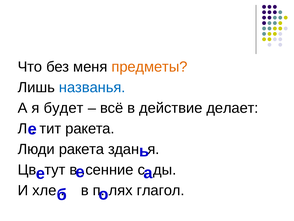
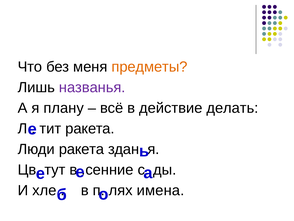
названья colour: blue -> purple
будет: будет -> плану
делает: делает -> делать
глагол: глагол -> имена
